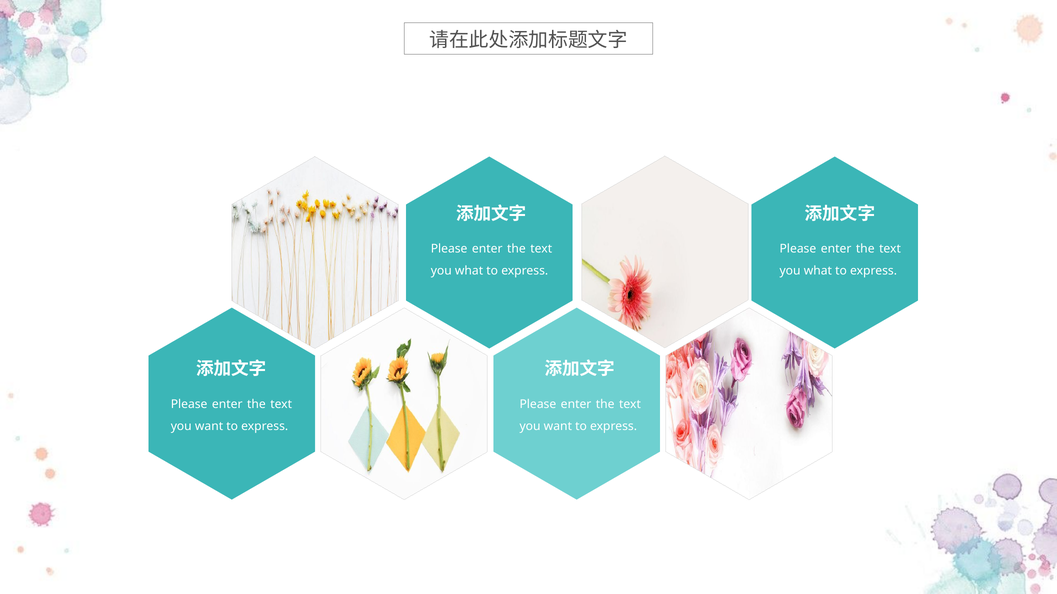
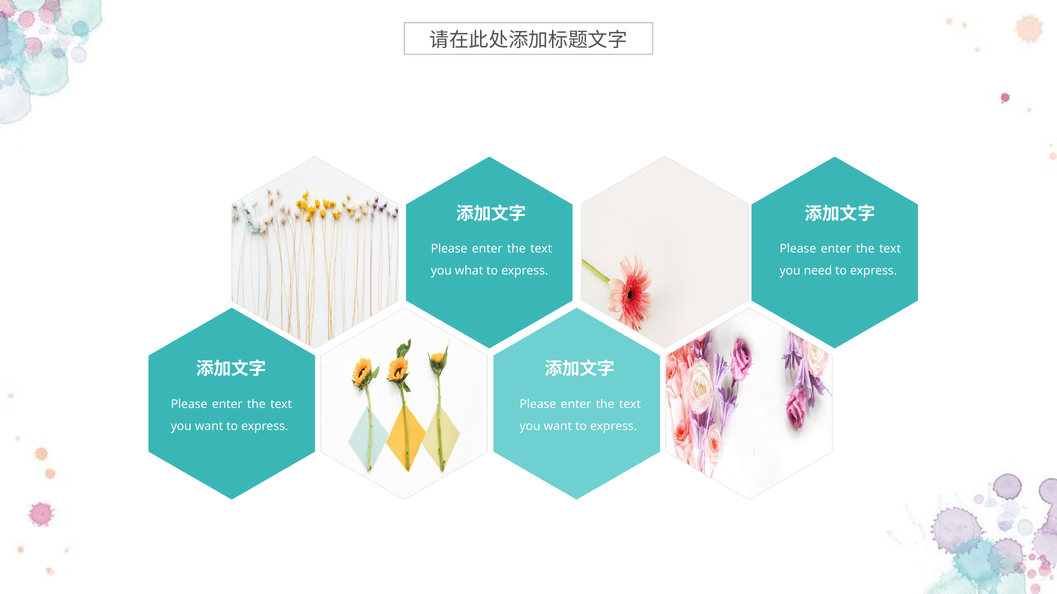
what at (818, 271): what -> need
